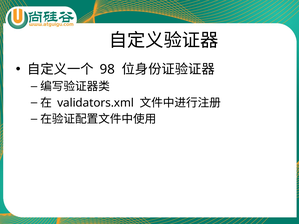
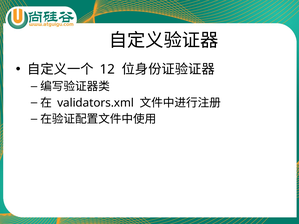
98: 98 -> 12
